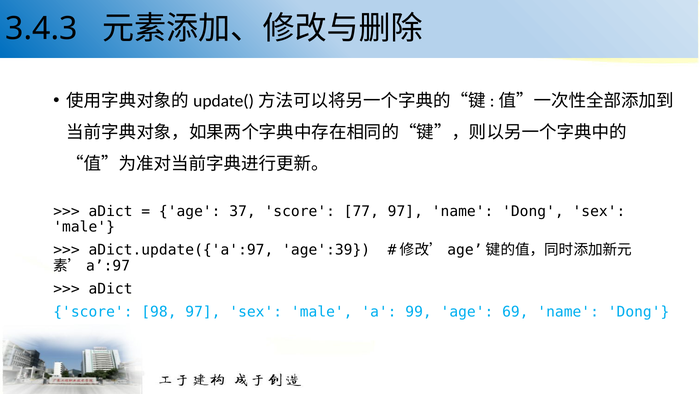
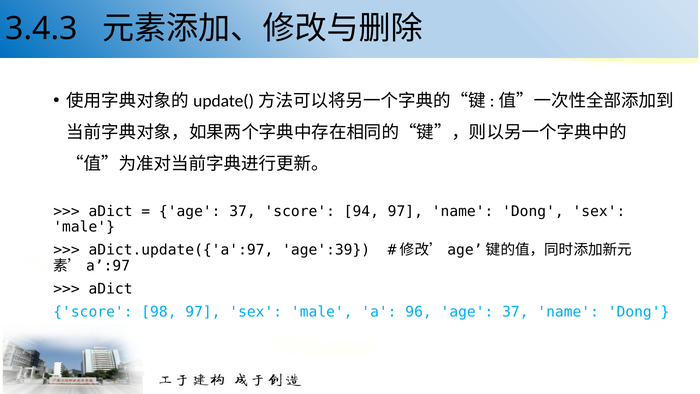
77: 77 -> 94
99: 99 -> 96
69 at (515, 312): 69 -> 37
